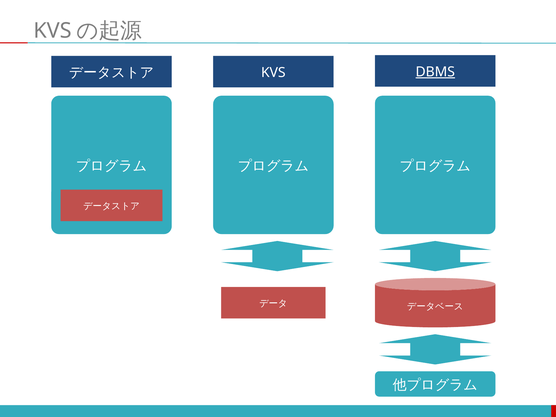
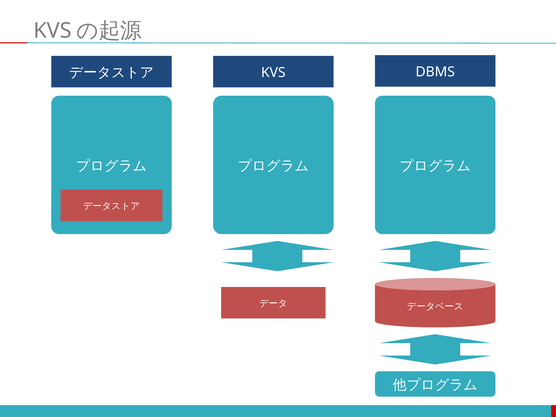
DBMS underline: present -> none
